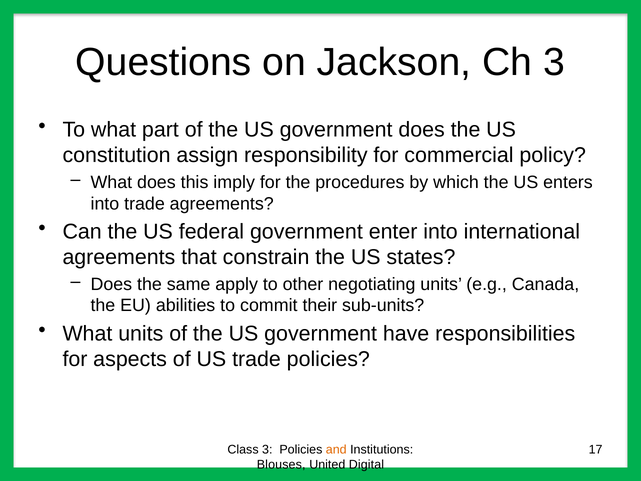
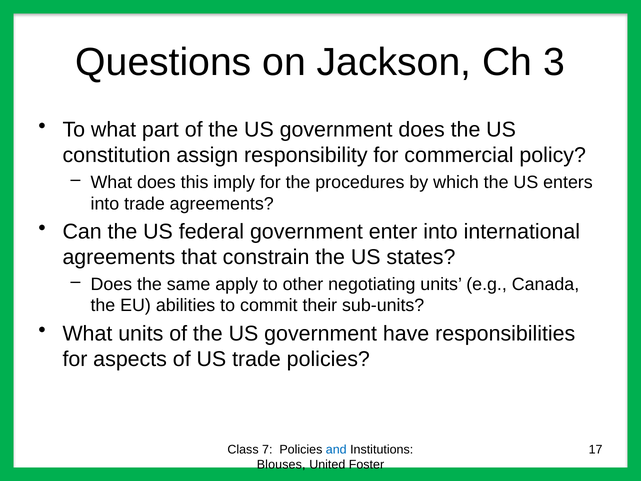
Class 3: 3 -> 7
and colour: orange -> blue
Digital: Digital -> Foster
